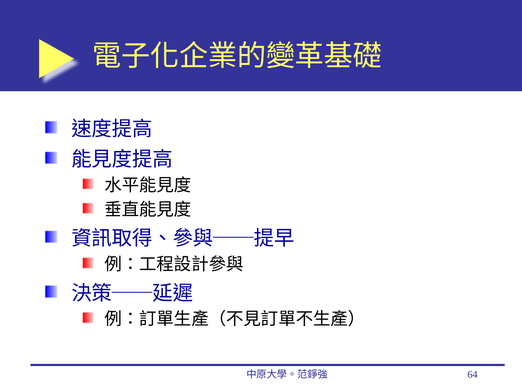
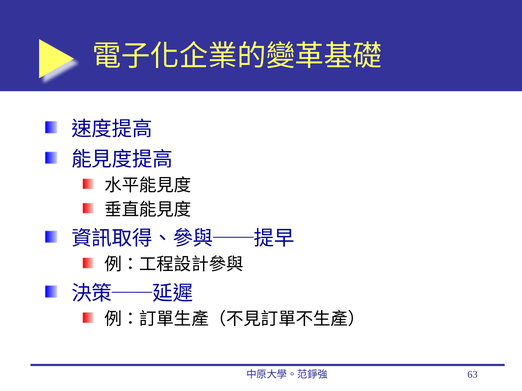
64: 64 -> 63
